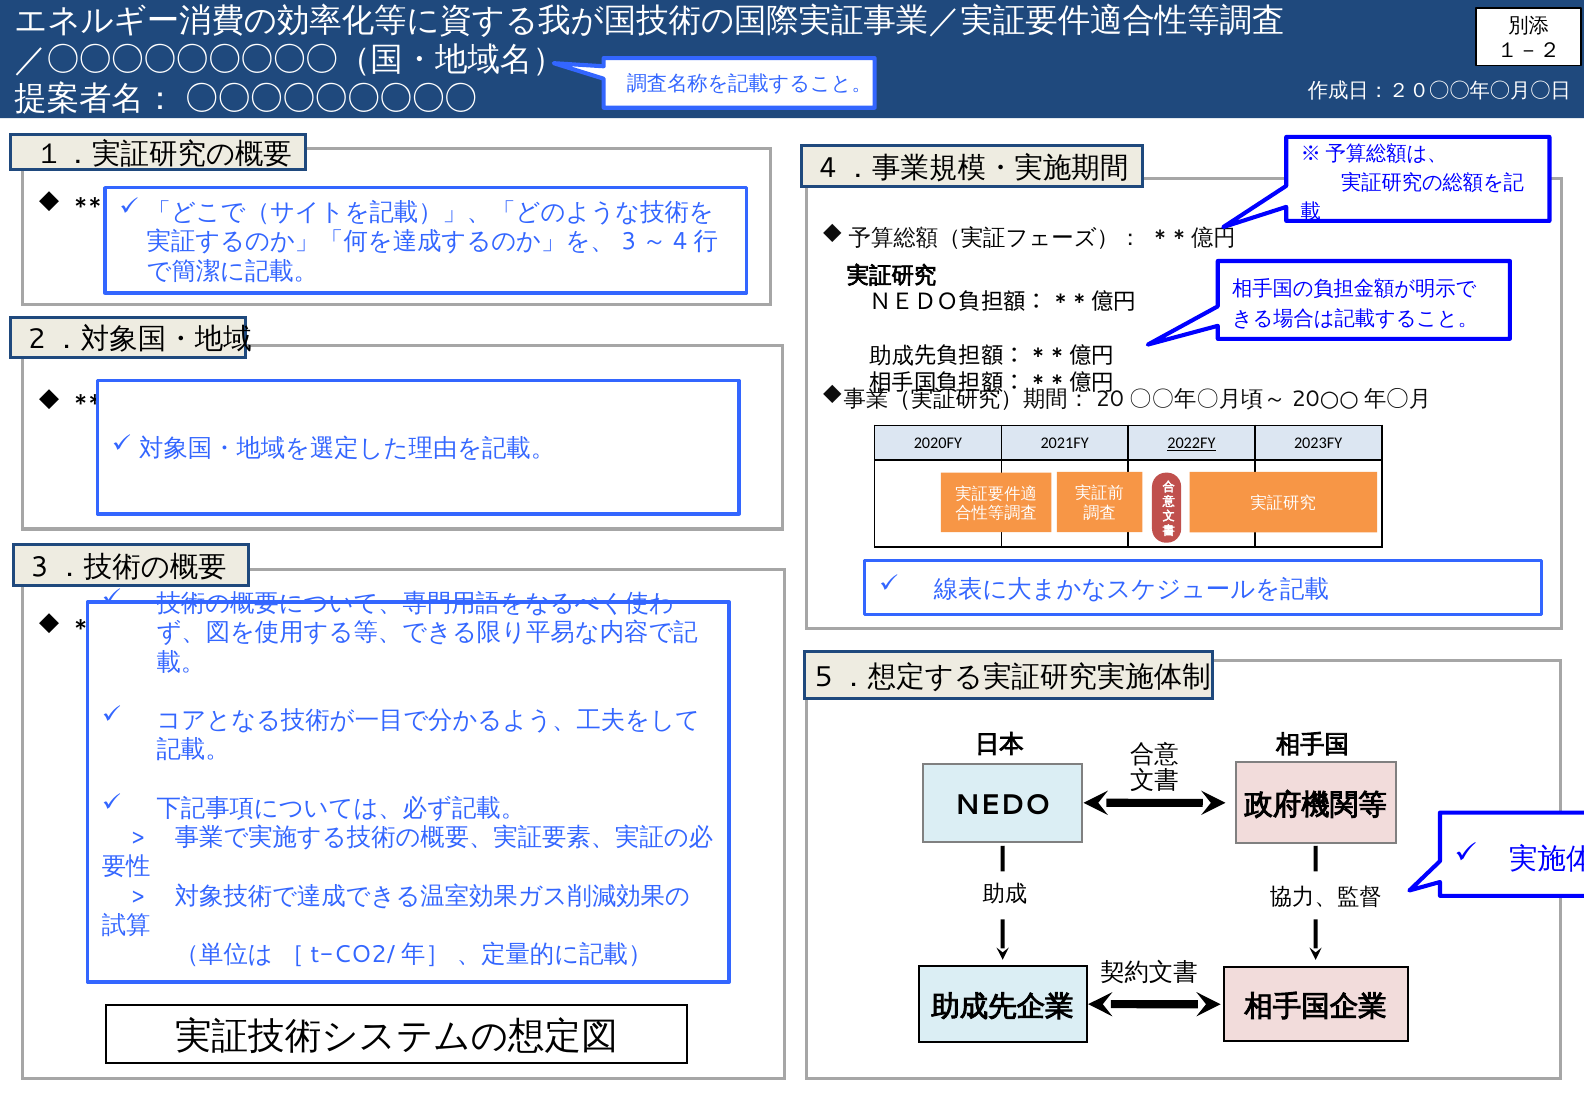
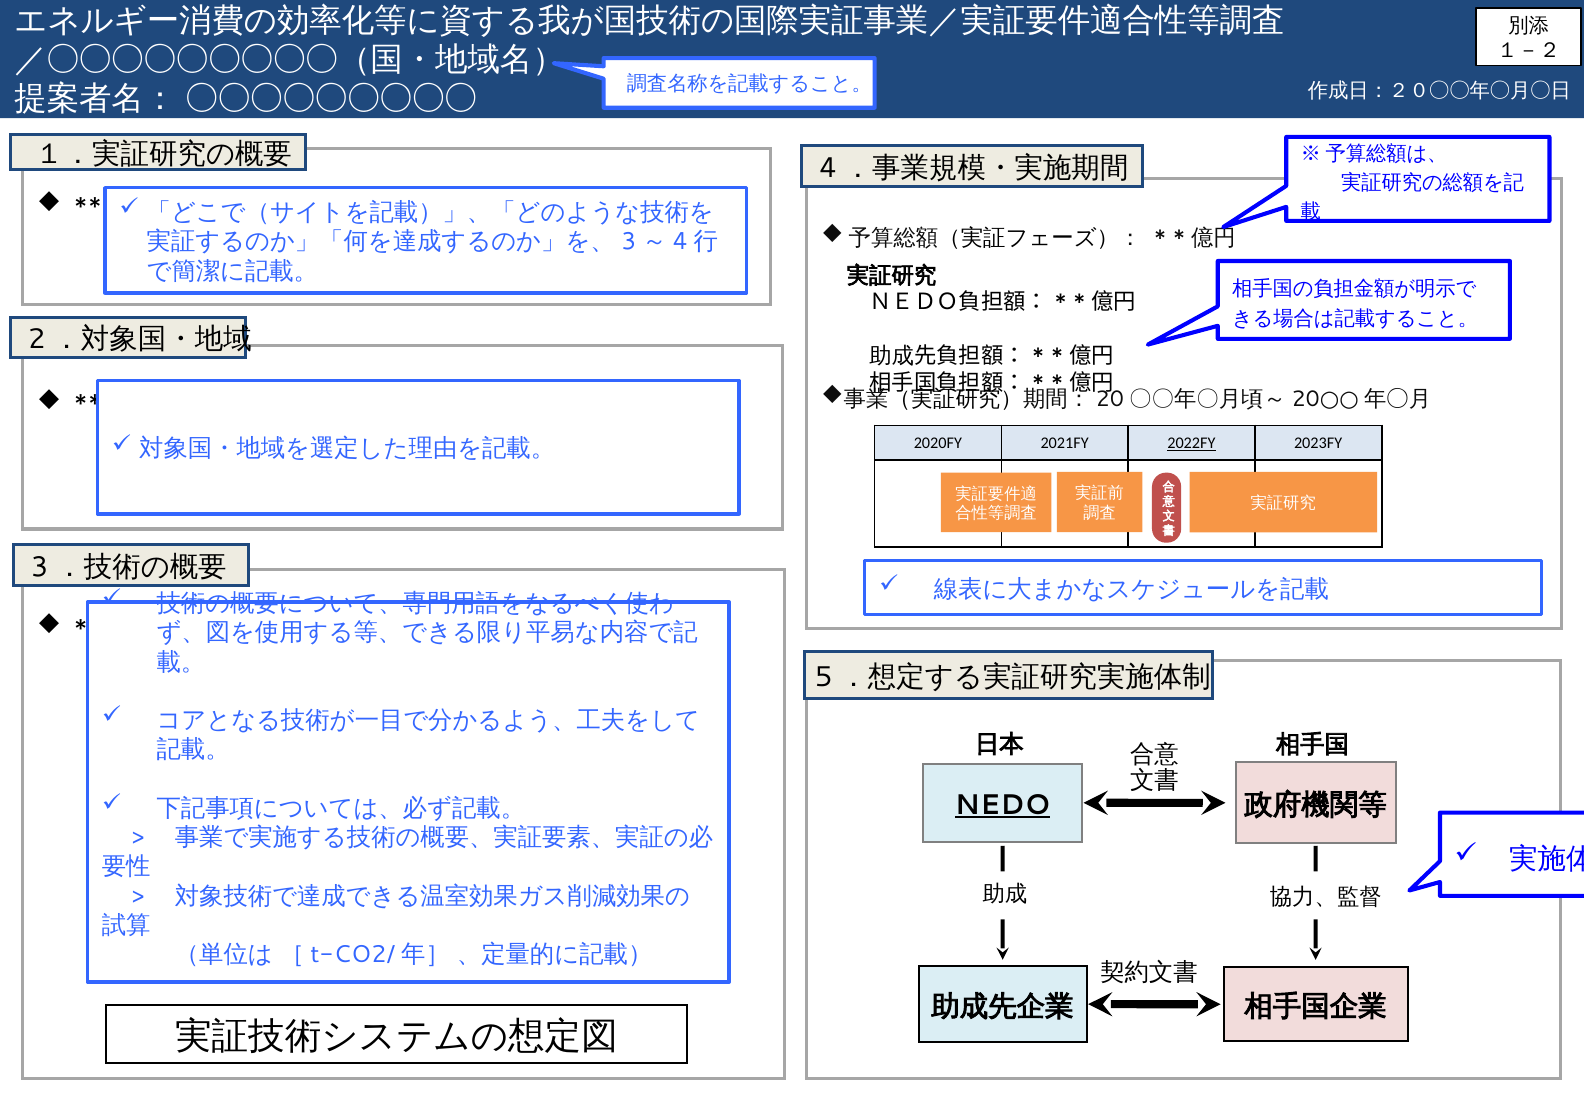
NEDO underline: none -> present
